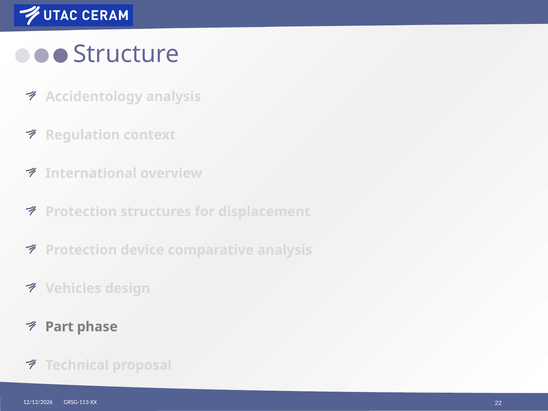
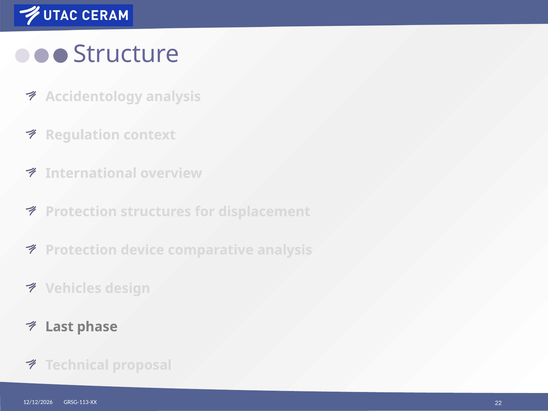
Part: Part -> Last
